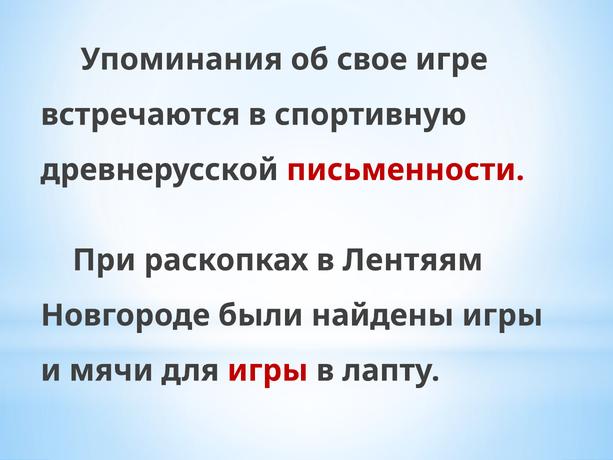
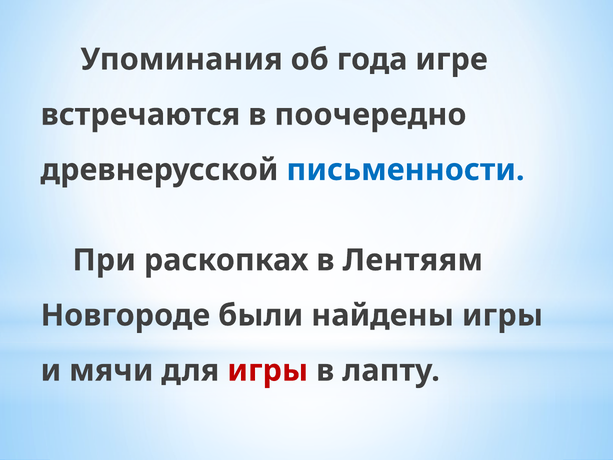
свое: свое -> года
спортивную: спортивную -> поочередно
письменности colour: red -> blue
